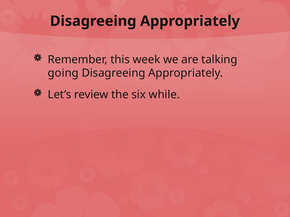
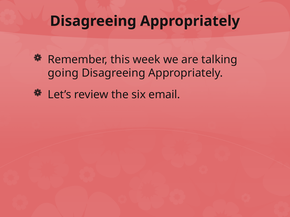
while: while -> email
